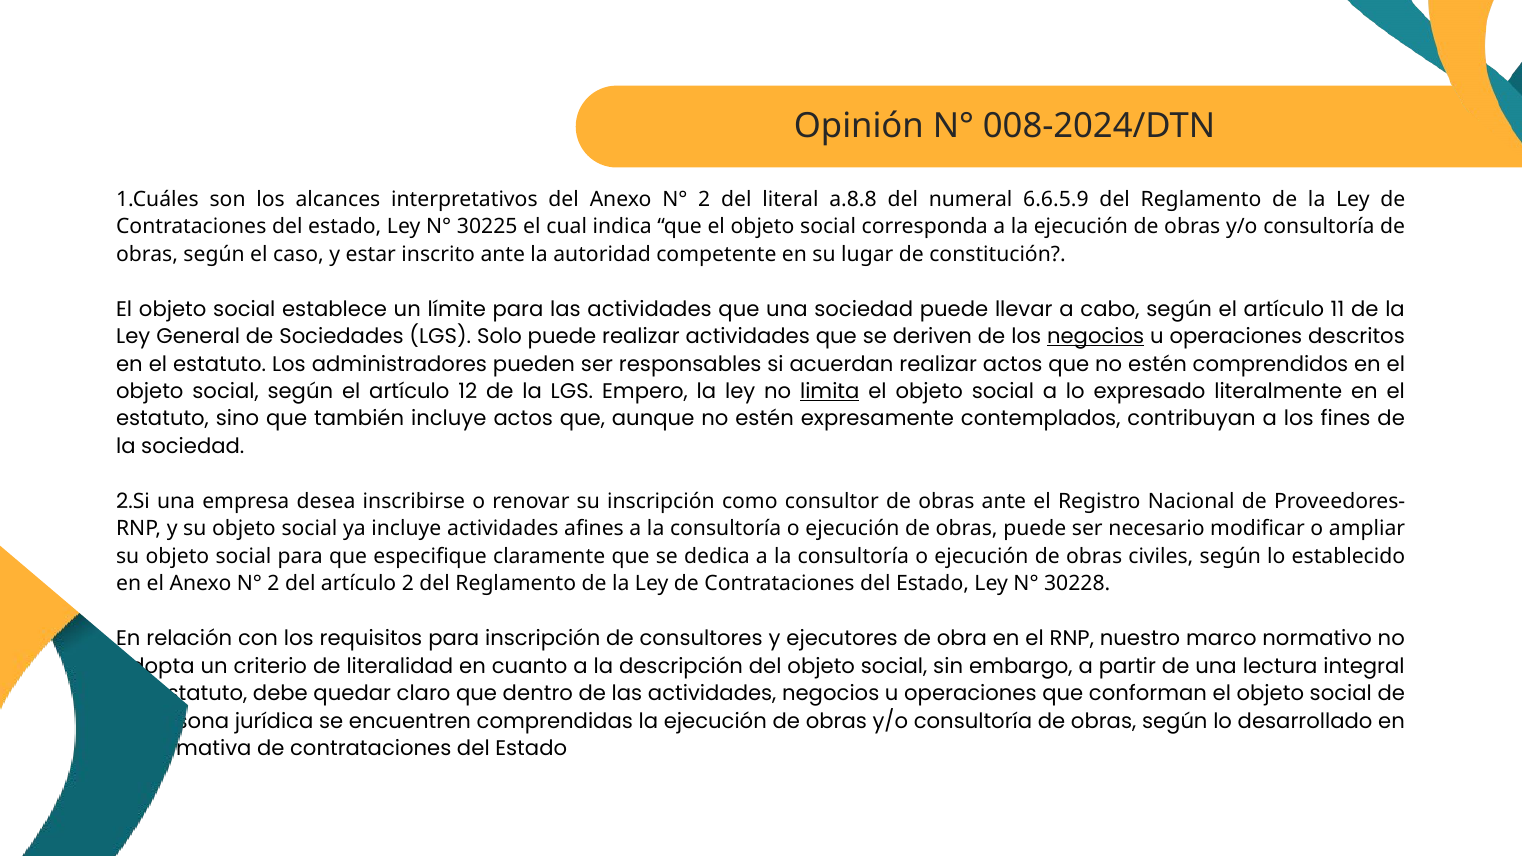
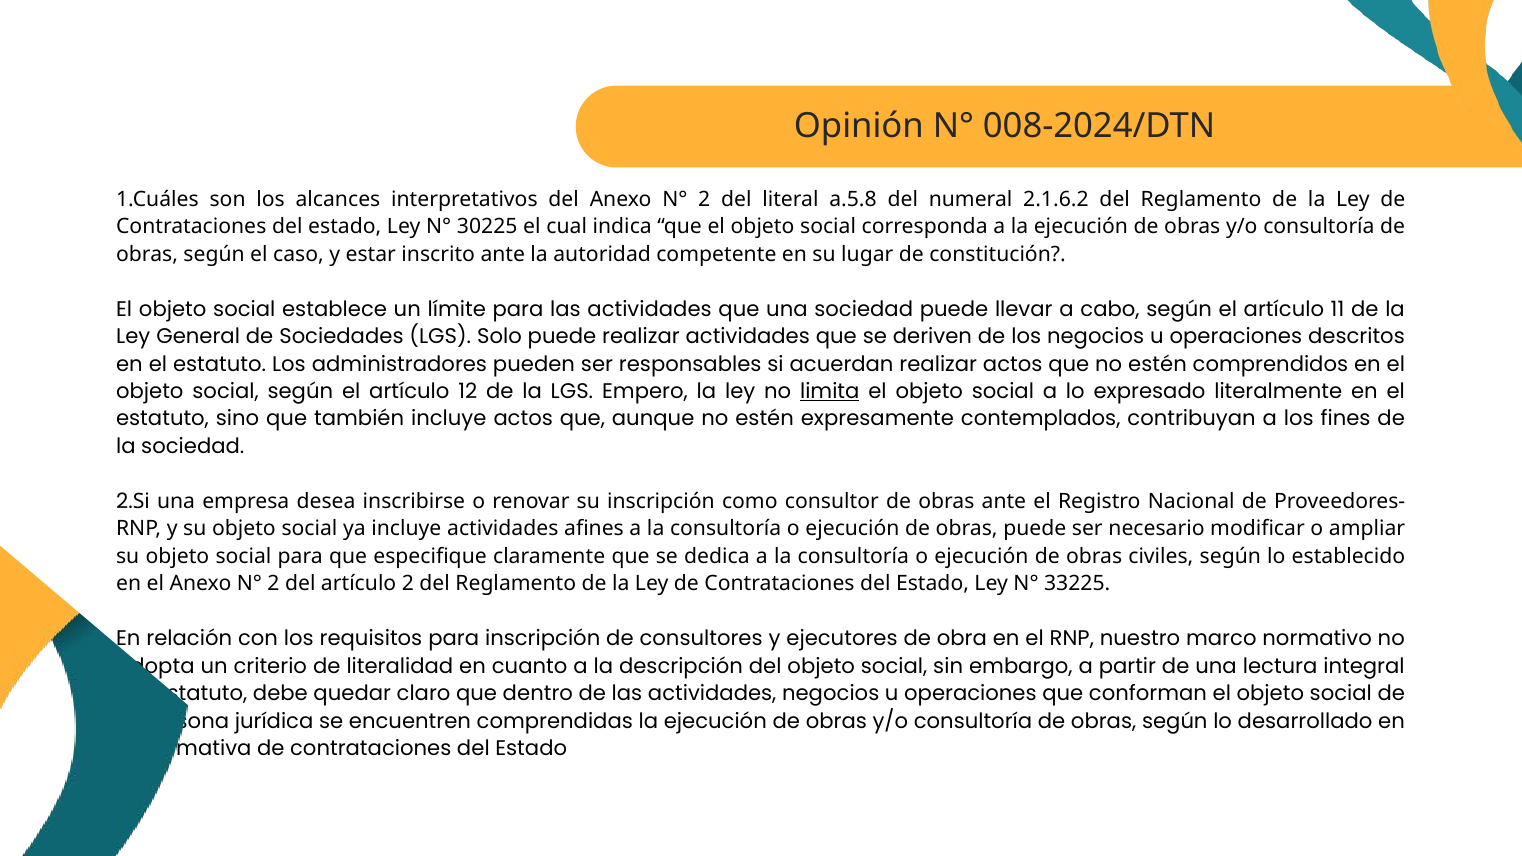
a.8.8: a.8.8 -> a.5.8
6.6.5.9: 6.6.5.9 -> 2.1.6.2
negocios at (1096, 337) underline: present -> none
30228: 30228 -> 33225
